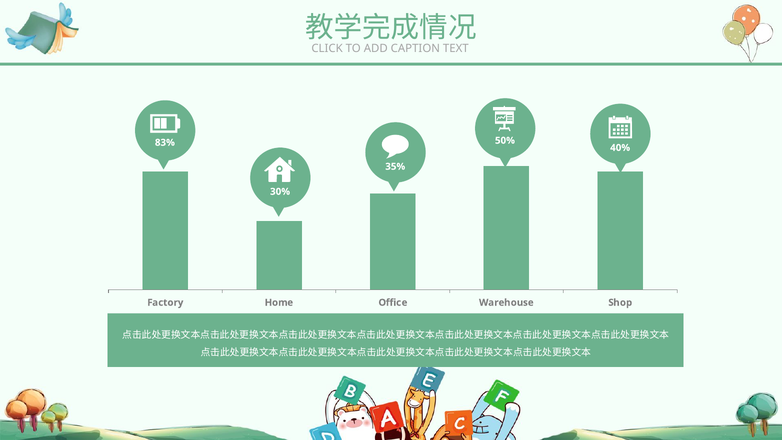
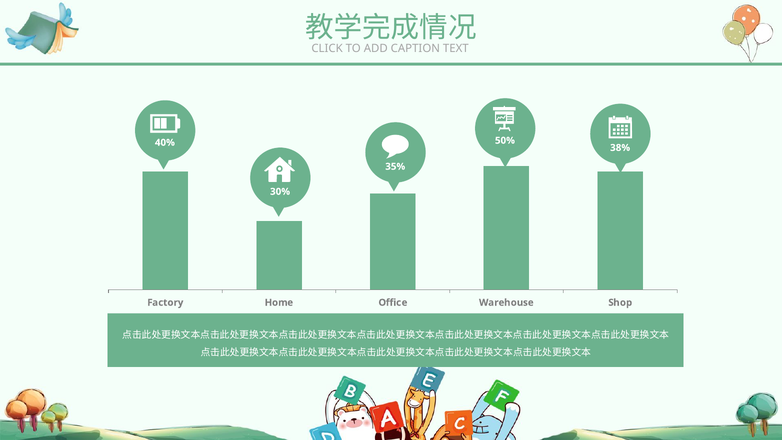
83%: 83% -> 40%
40%: 40% -> 38%
